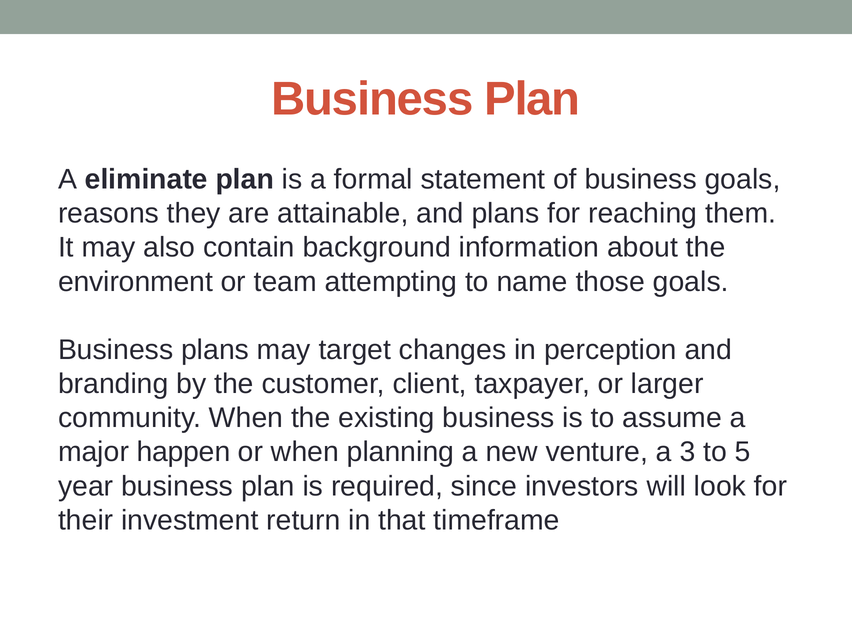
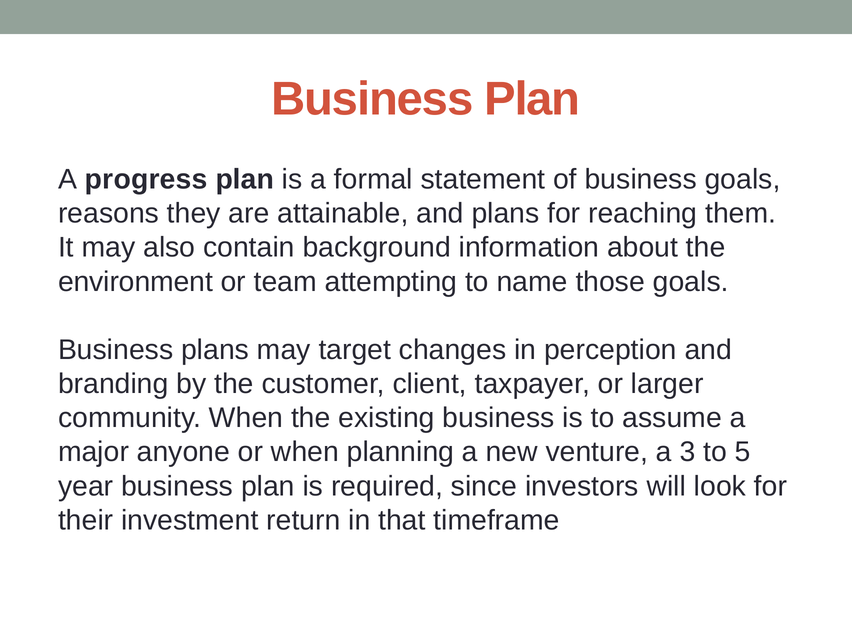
eliminate: eliminate -> progress
happen: happen -> anyone
